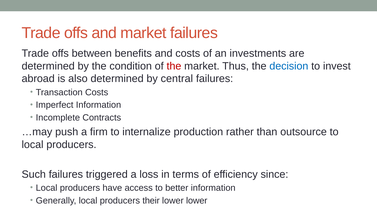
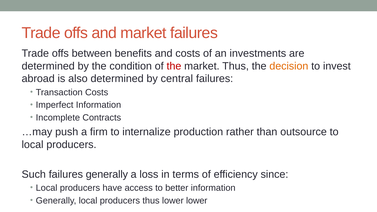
decision colour: blue -> orange
failures triggered: triggered -> generally
producers their: their -> thus
